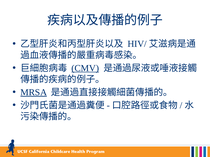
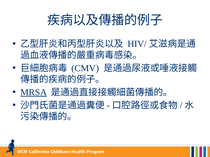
CMV underline: present -> none
